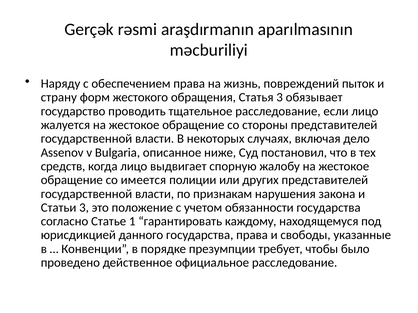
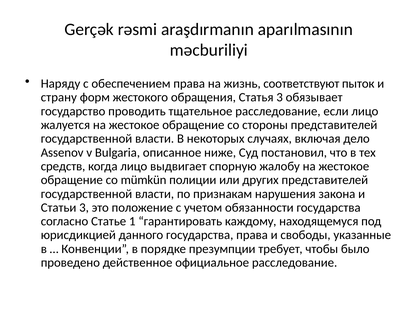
повреждений: повреждений -> соответствуют
имеется: имеется -> mümkün
